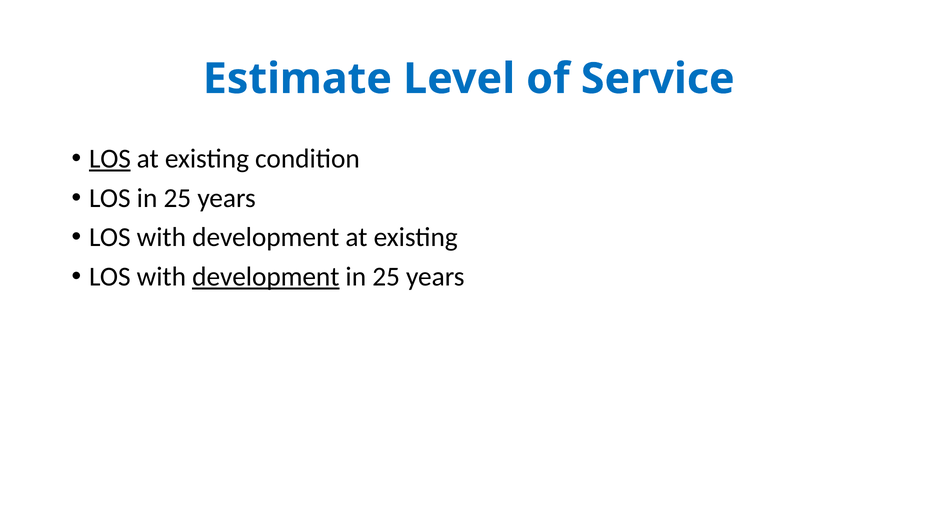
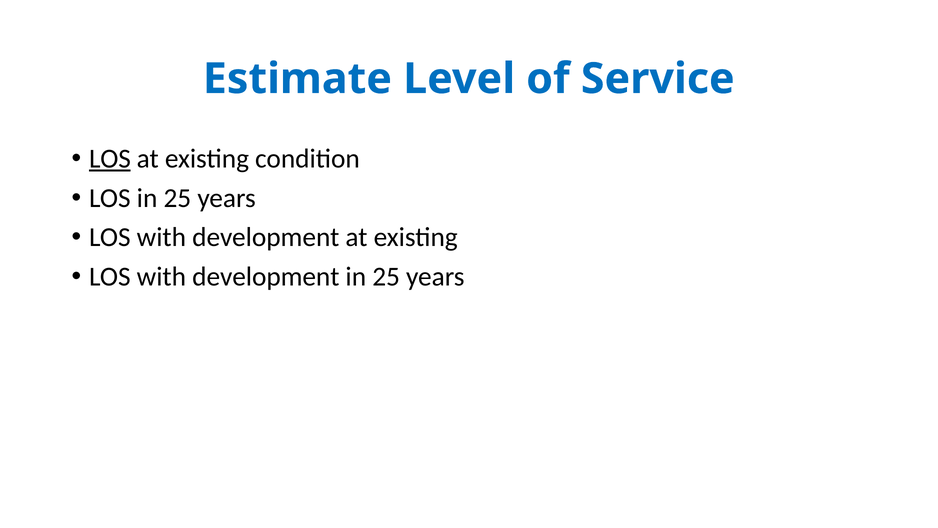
development at (266, 277) underline: present -> none
